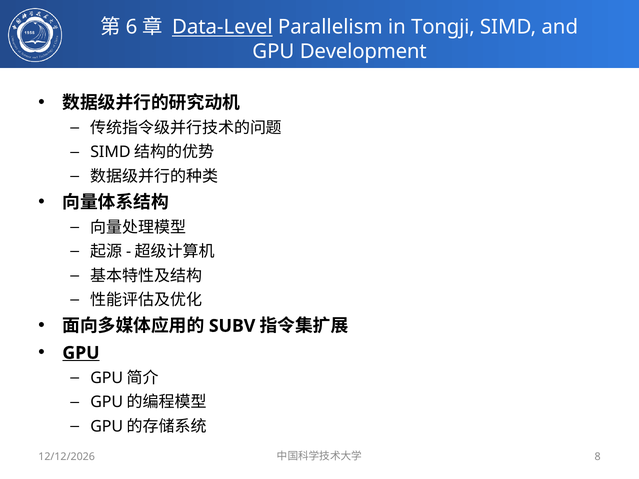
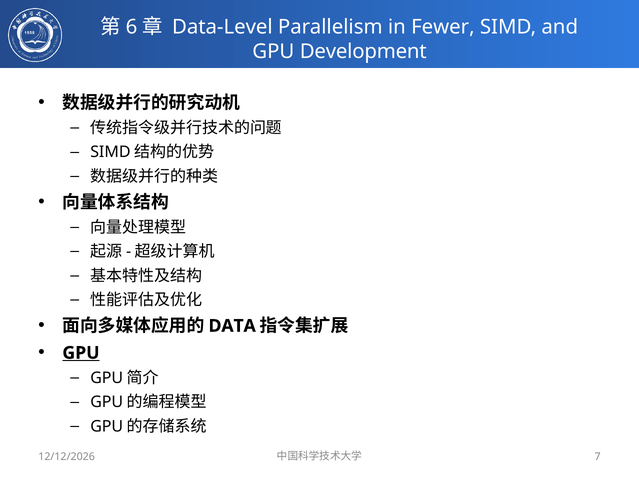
Data-Level underline: present -> none
Tongji: Tongji -> Fewer
SUBV: SUBV -> DATA
8: 8 -> 7
